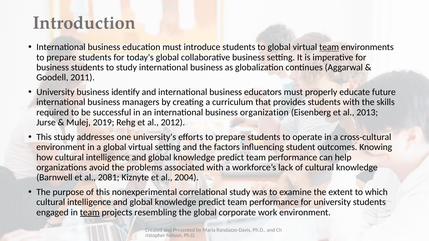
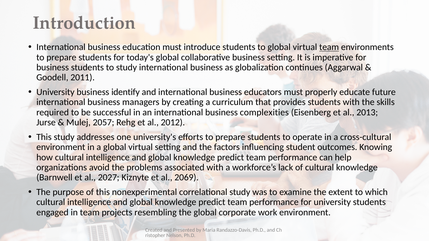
organization: organization -> complexities
2019: 2019 -> 2057
2081: 2081 -> 2027
2004: 2004 -> 2069
team at (90, 213) underline: present -> none
